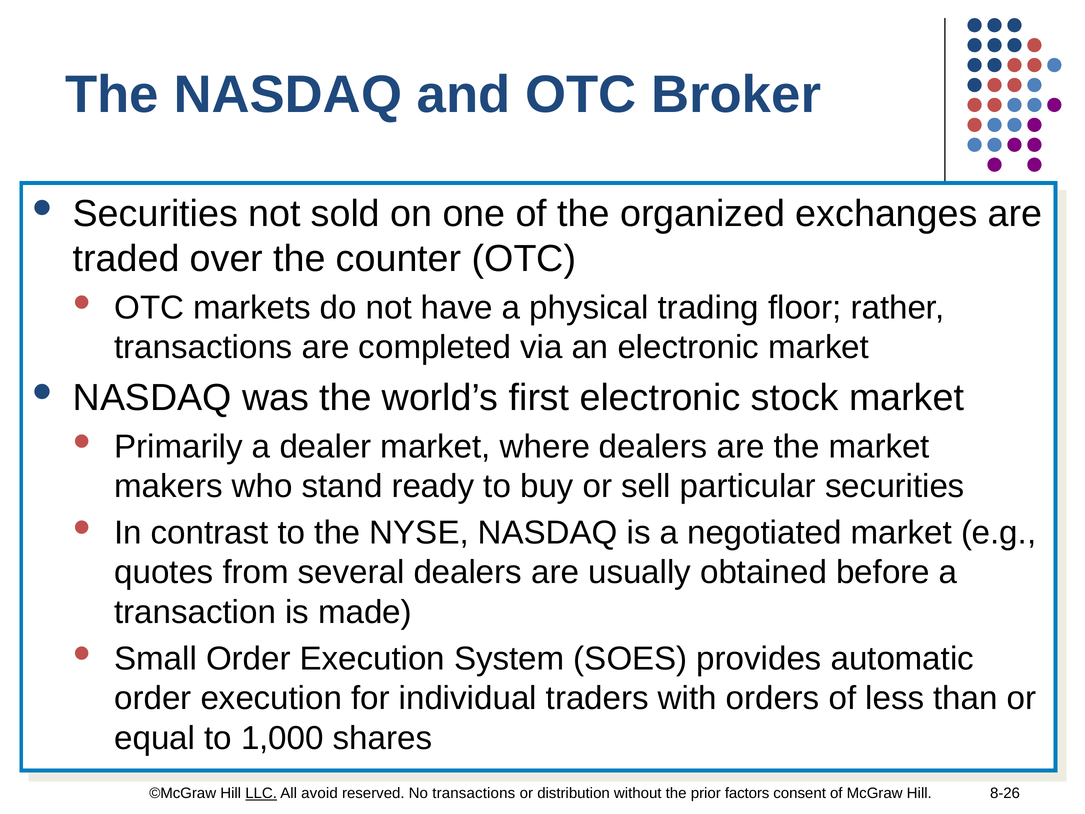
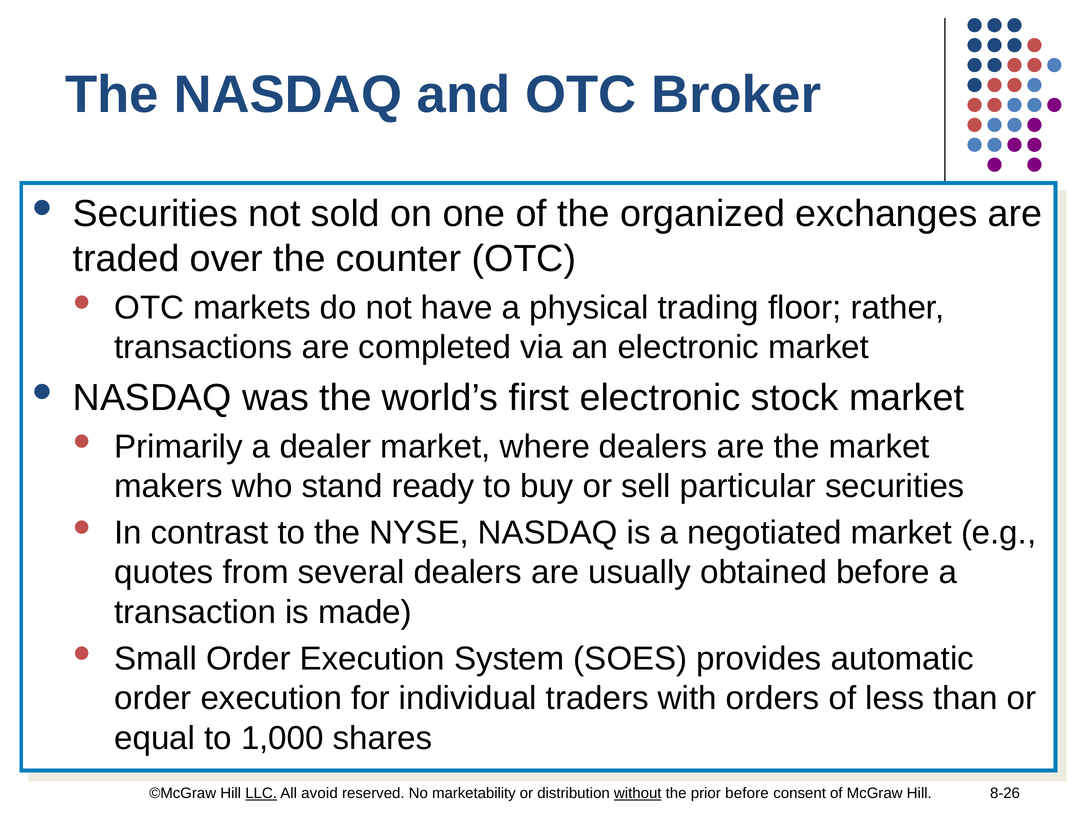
No transactions: transactions -> marketability
without underline: none -> present
prior factors: factors -> before
